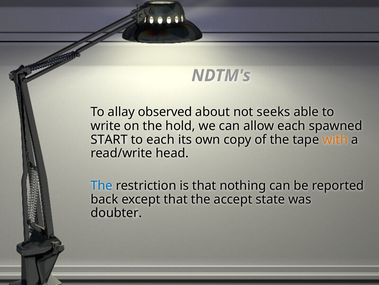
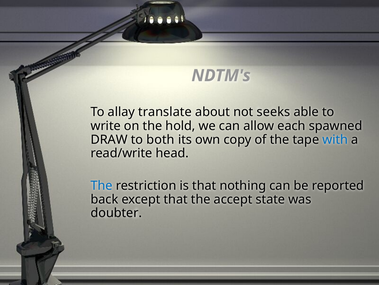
observed: observed -> translate
START: START -> DRAW
to each: each -> both
with colour: orange -> blue
